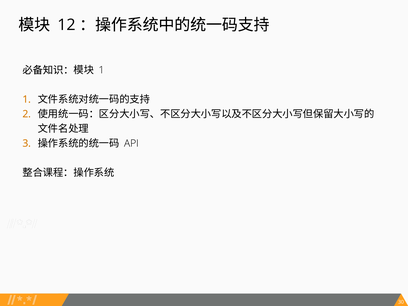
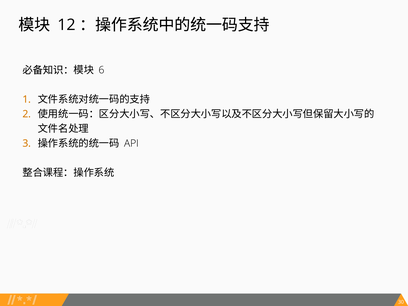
1 at (101, 70): 1 -> 6
